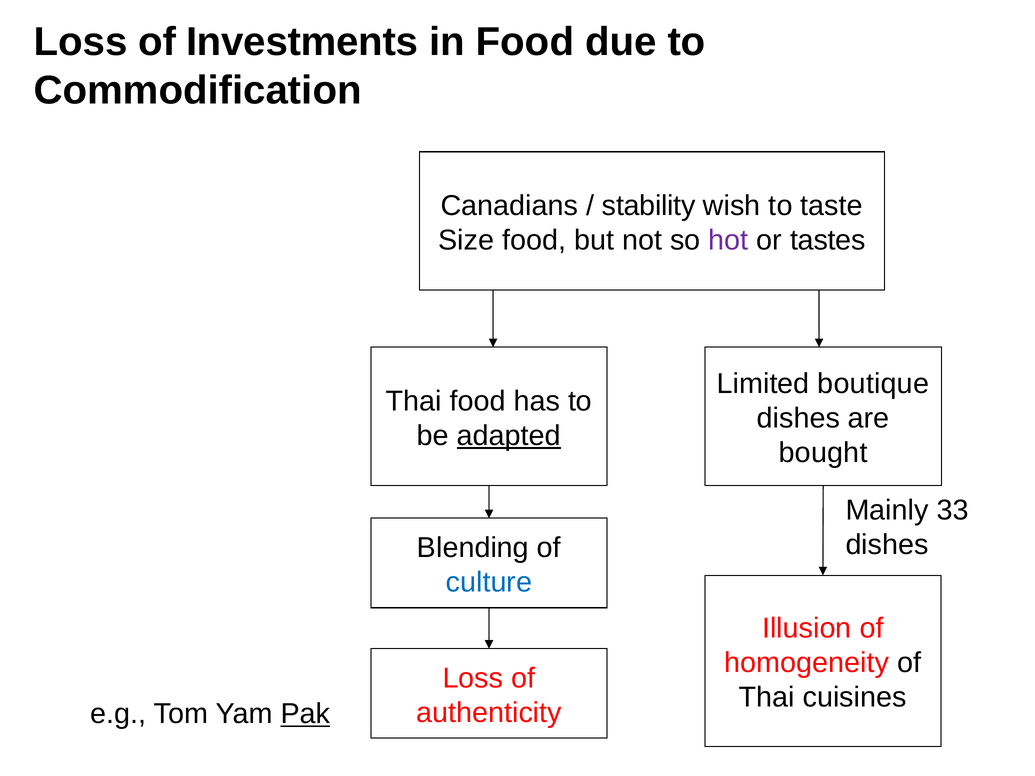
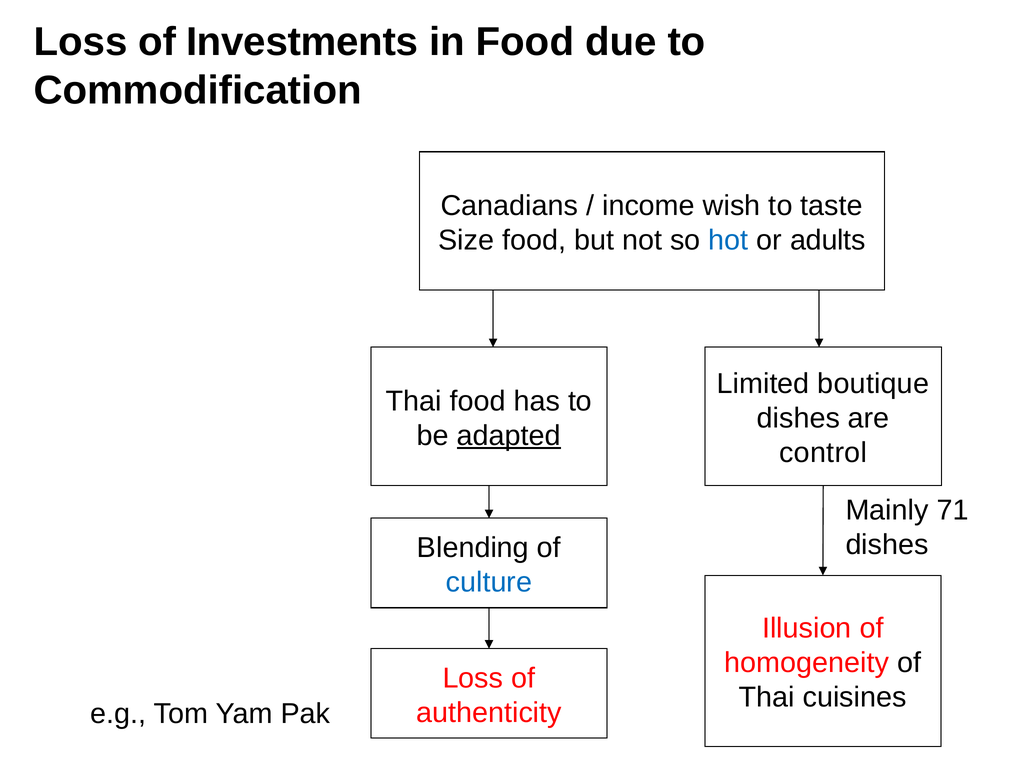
stability: stability -> income
hot colour: purple -> blue
tastes: tastes -> adults
bought: bought -> control
33: 33 -> 71
Pak underline: present -> none
